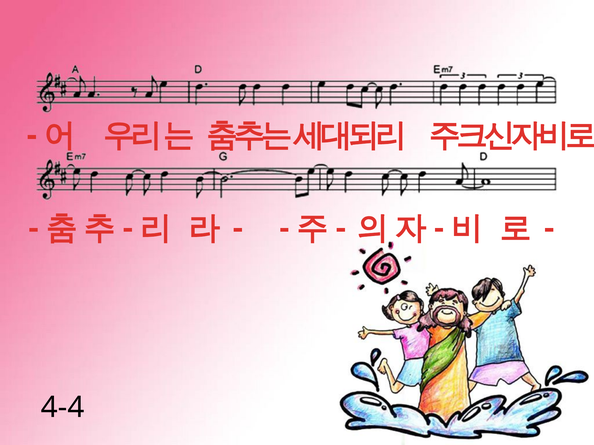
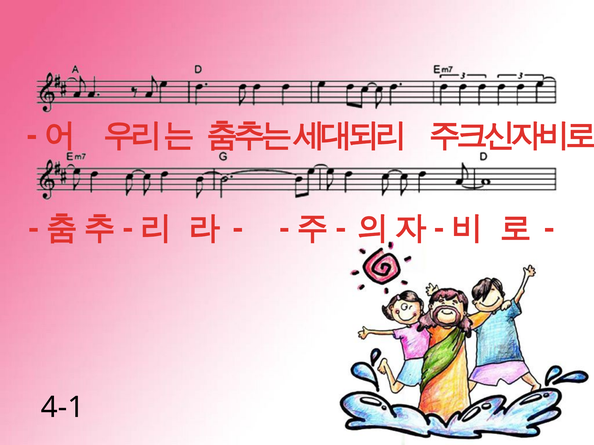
4-4: 4-4 -> 4-1
